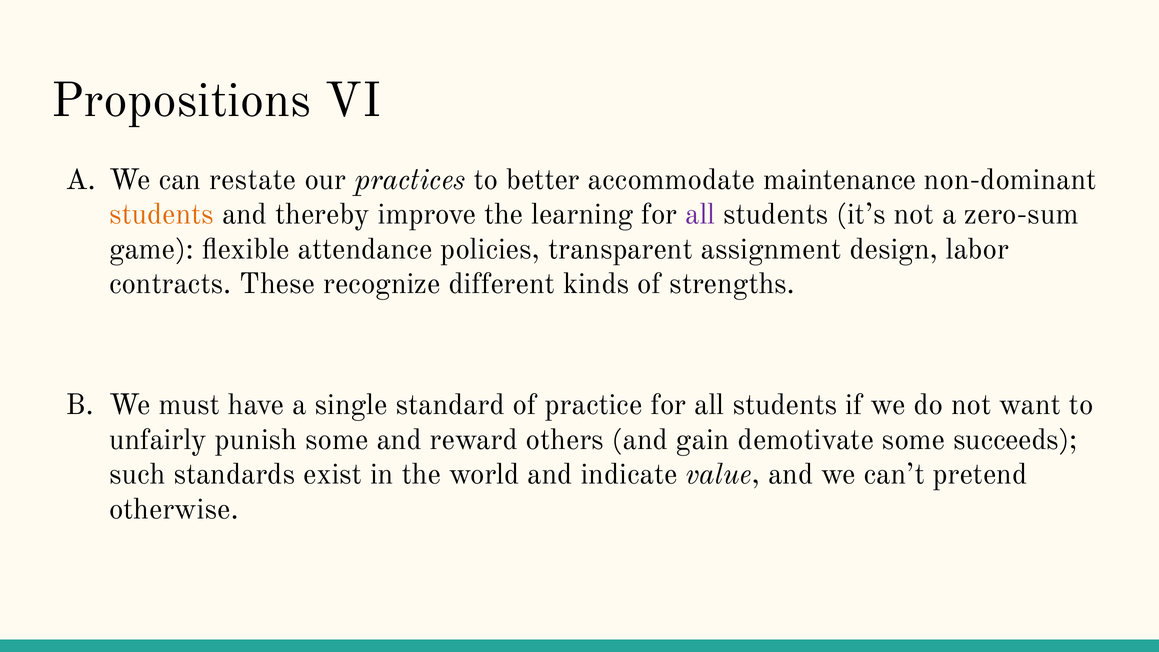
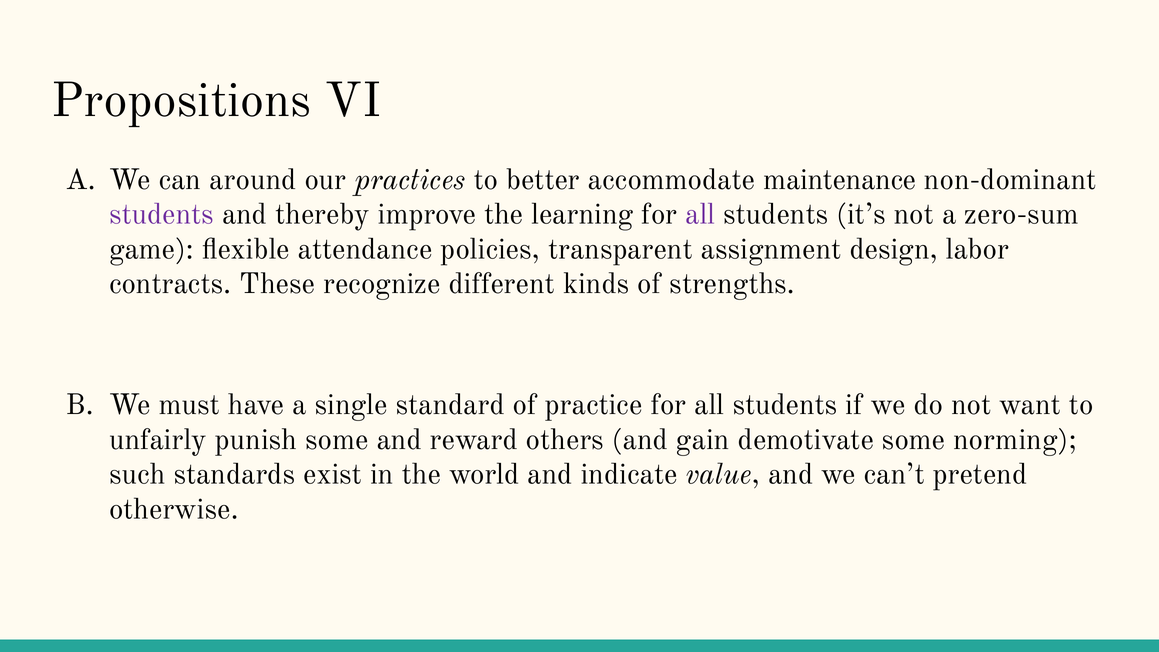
restate: restate -> around
students at (161, 214) colour: orange -> purple
succeeds: succeeds -> norming
